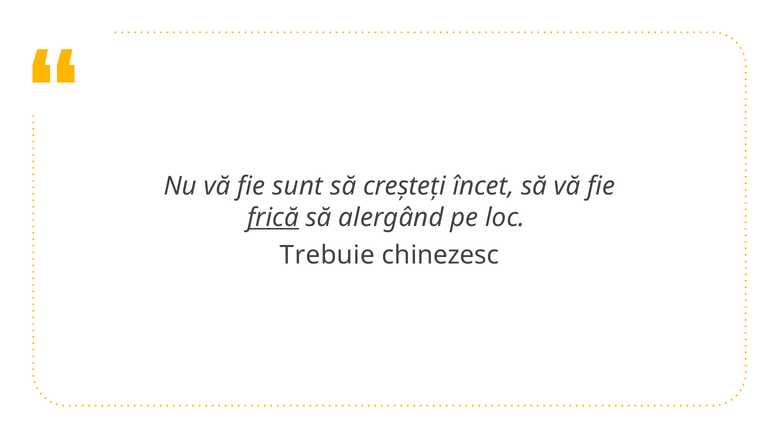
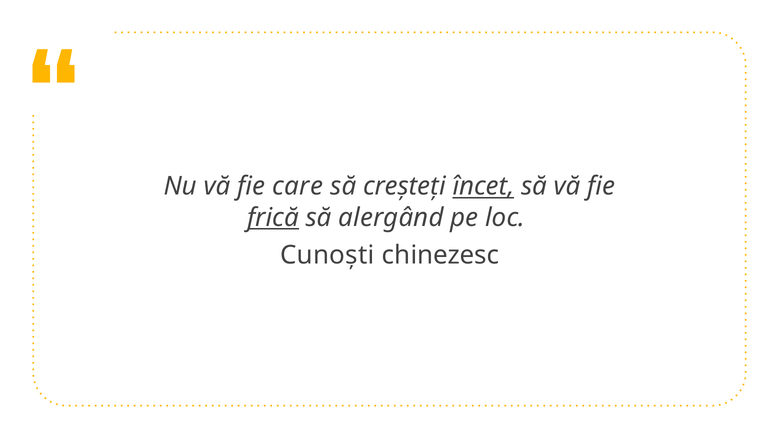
sunt: sunt -> care
încet underline: none -> present
Trebuie: Trebuie -> Cunoști
